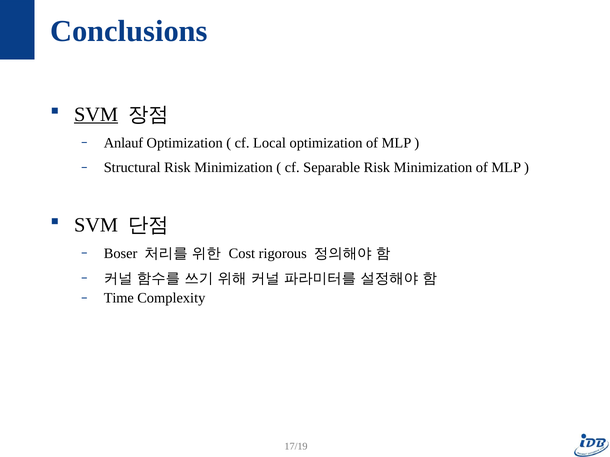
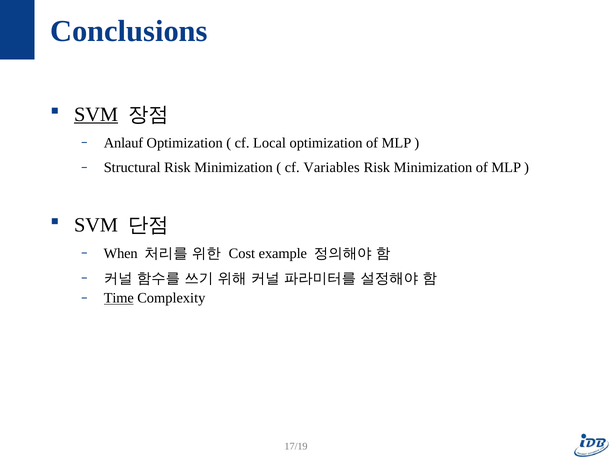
Separable: Separable -> Variables
Boser: Boser -> When
rigorous: rigorous -> example
Time underline: none -> present
